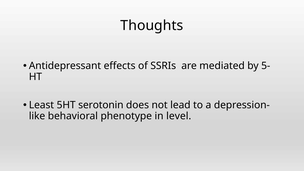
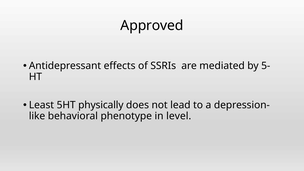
Thoughts: Thoughts -> Approved
serotonin: serotonin -> physically
